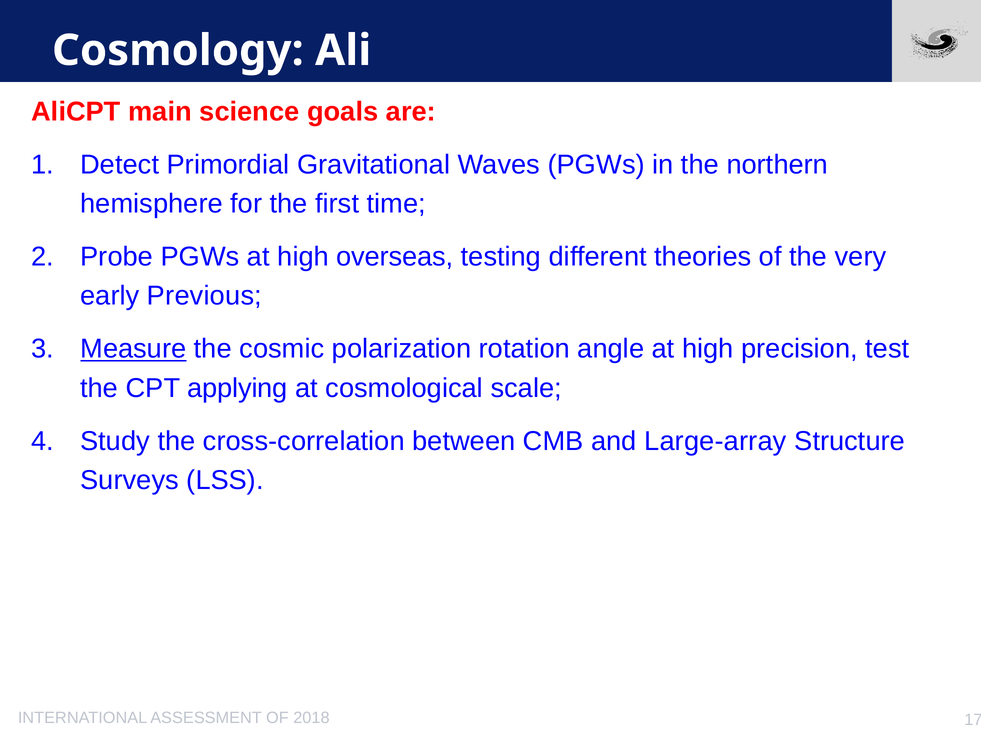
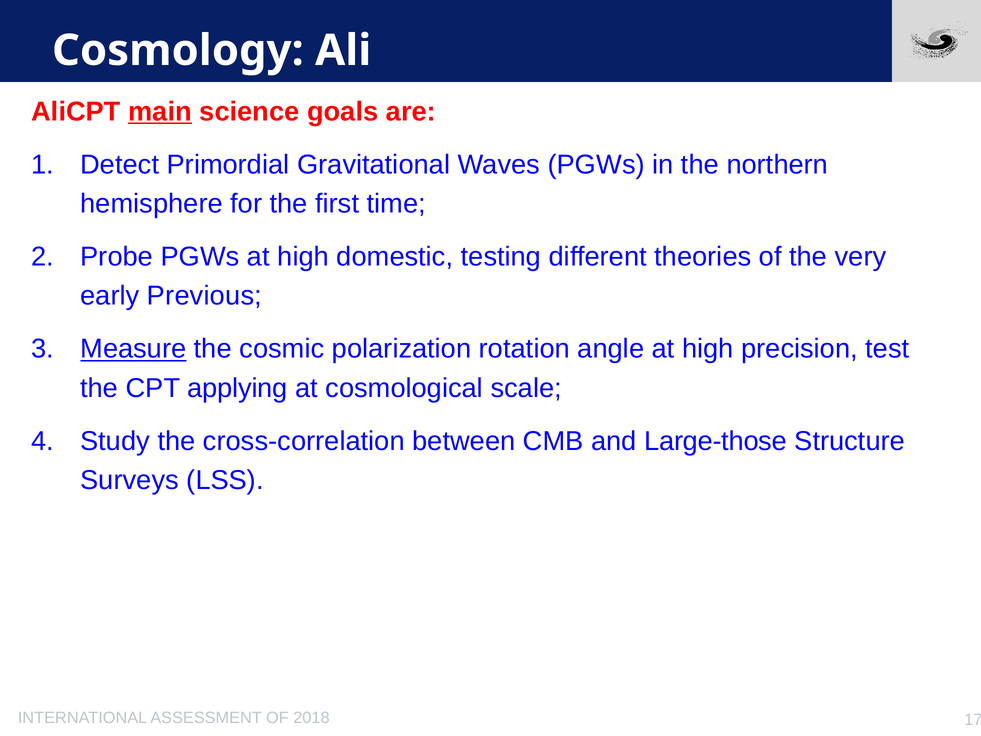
main underline: none -> present
overseas: overseas -> domestic
Large-array: Large-array -> Large-those
